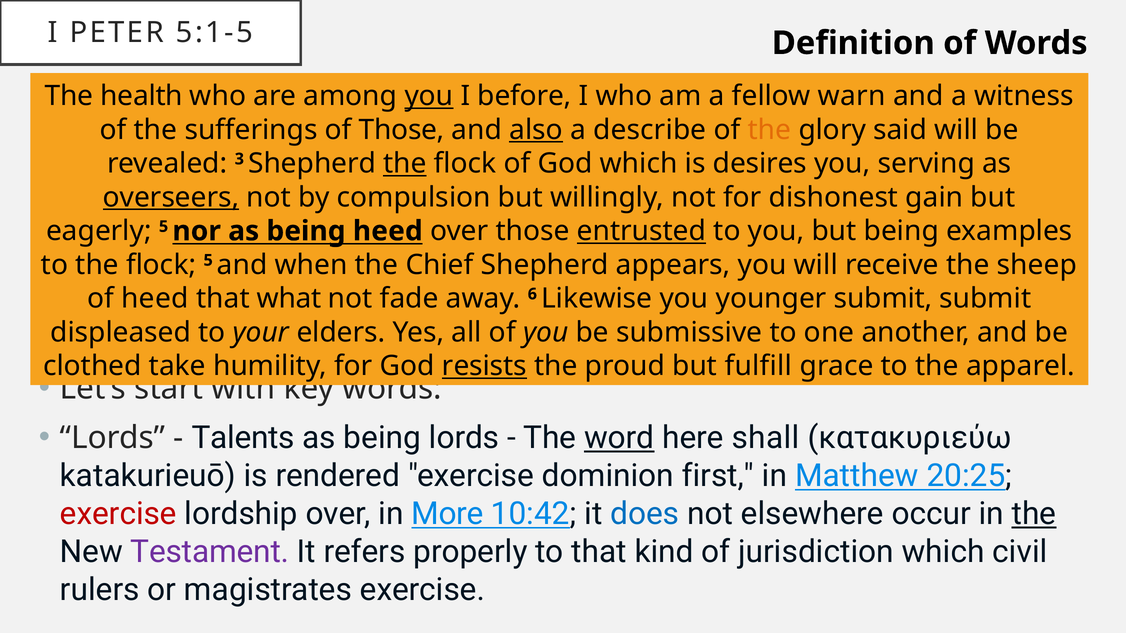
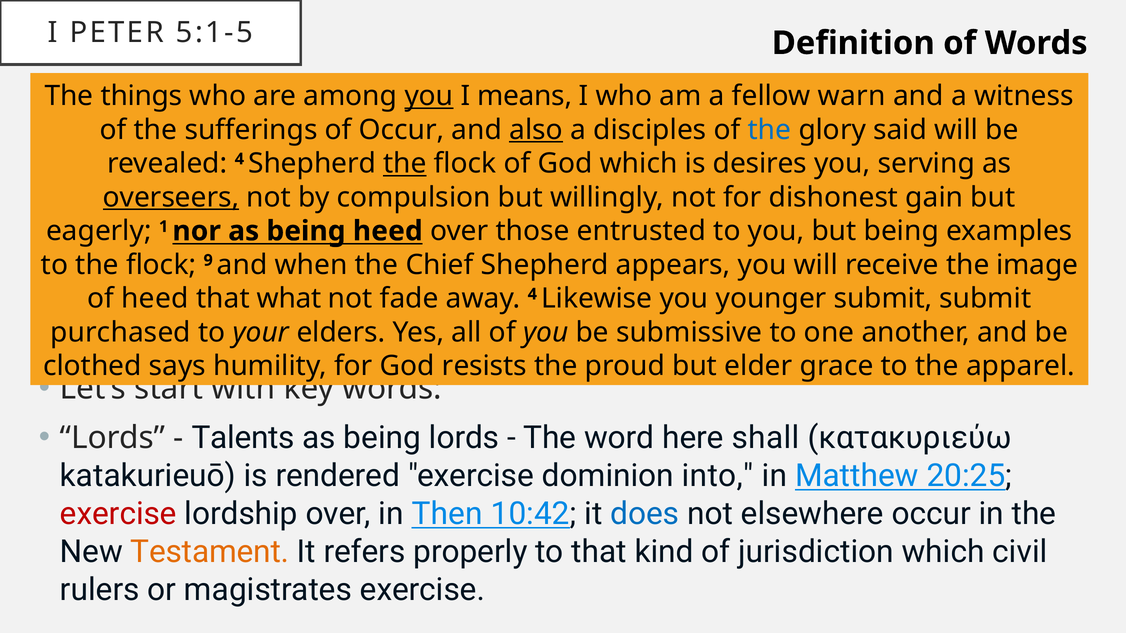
health: health -> things
before: before -> means
of Those: Those -> Occur
describe: describe -> disciples
the at (769, 130) colour: orange -> blue
revealed 3: 3 -> 4
eagerly 5: 5 -> 1
entrusted underline: present -> none
flock 5: 5 -> 9
sheep: sheep -> image
away 6: 6 -> 4
displeased: displeased -> purchased
take: take -> says
resists underline: present -> none
fulfill: fulfill -> elder
word underline: present -> none
first: first -> into
More: More -> Then
the at (1034, 514) underline: present -> none
Testament colour: purple -> orange
